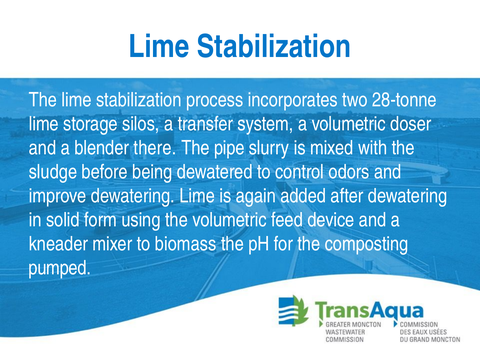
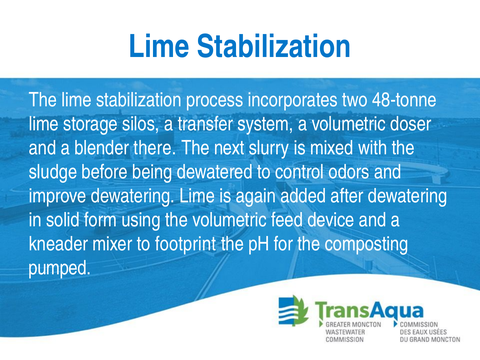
28-tonne: 28-tonne -> 48-tonne
pipe: pipe -> next
biomass: biomass -> footprint
